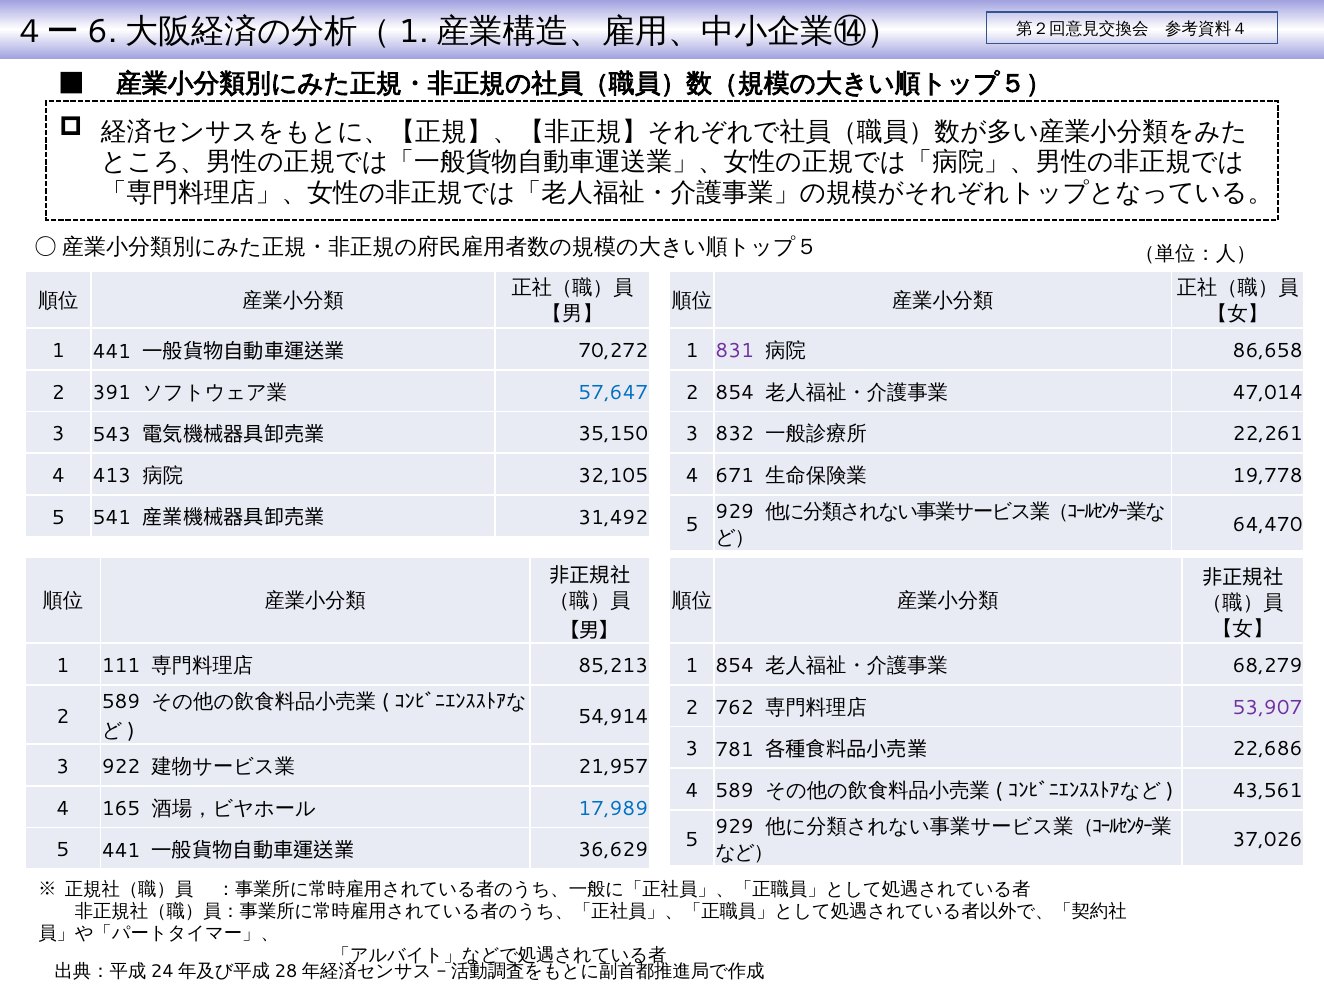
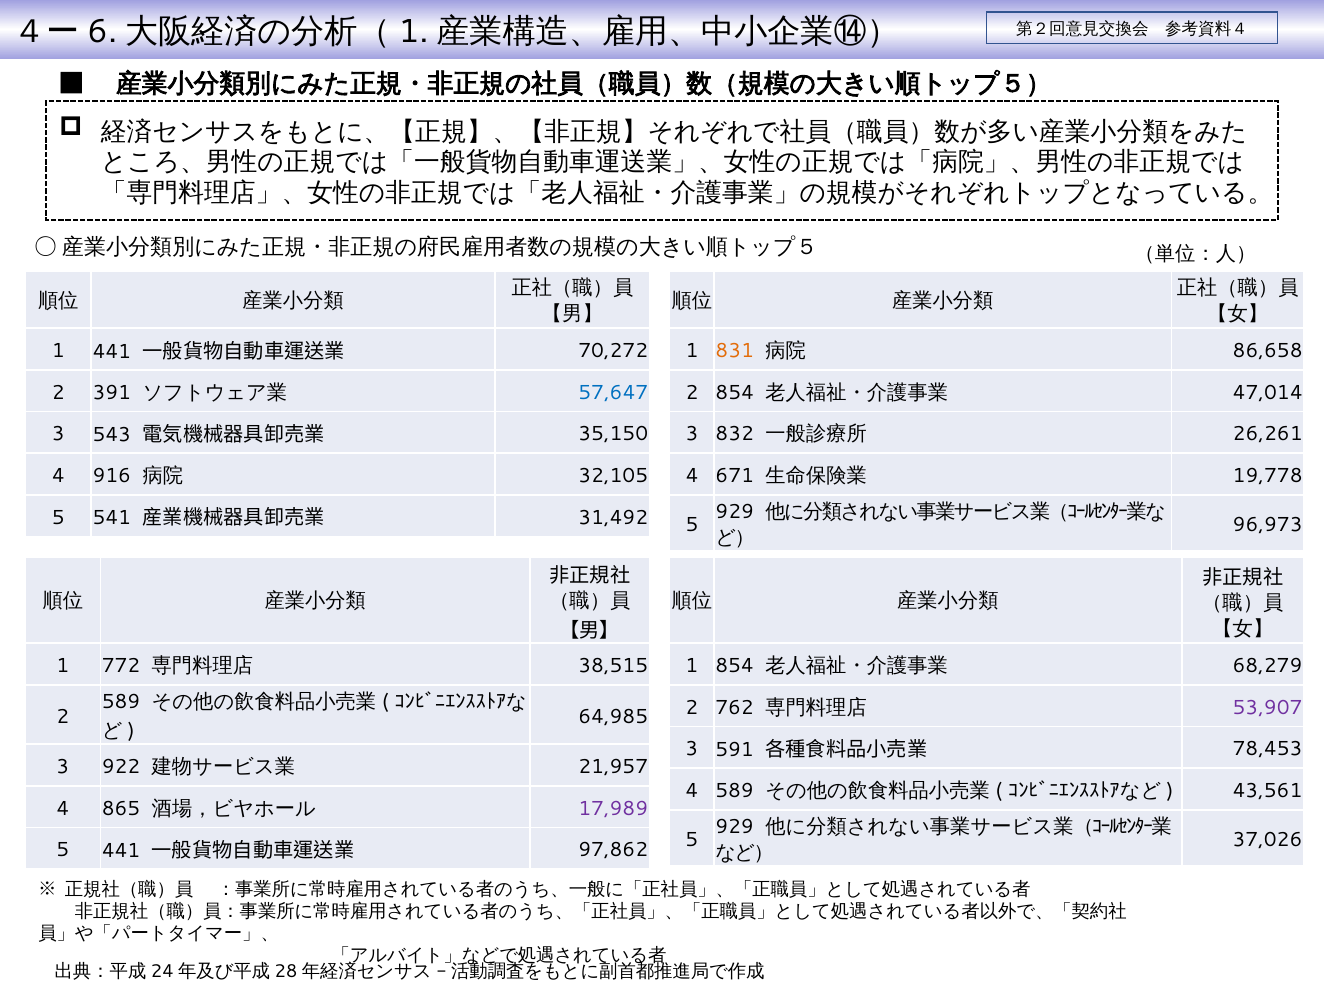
831 colour: purple -> orange
22,261: 22,261 -> 26,261
413: 413 -> 916
64,470: 64,470 -> 96,973
111: 111 -> 772
85,213: 85,213 -> 38,515
54,914: 54,914 -> 64,985
781: 781 -> 591
22,686: 22,686 -> 78,453
165: 165 -> 865
17,989 colour: blue -> purple
36,629: 36,629 -> 97,862
